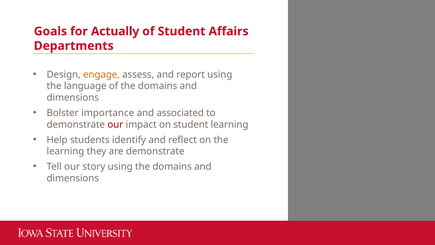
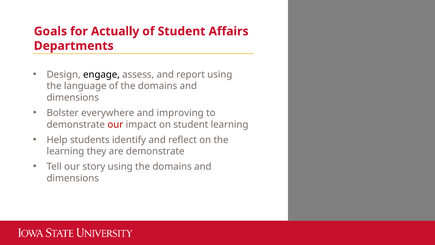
engage colour: orange -> black
importance: importance -> everywhere
associated: associated -> improving
